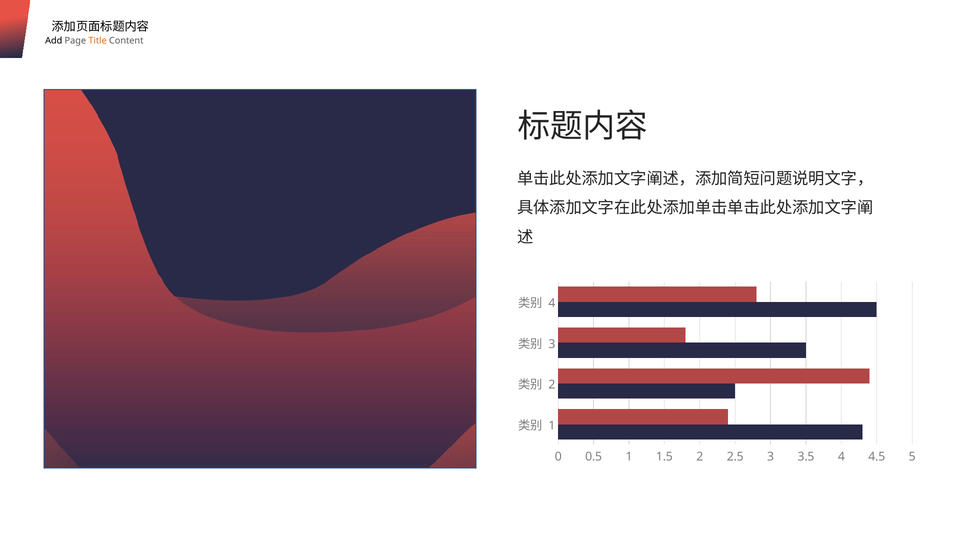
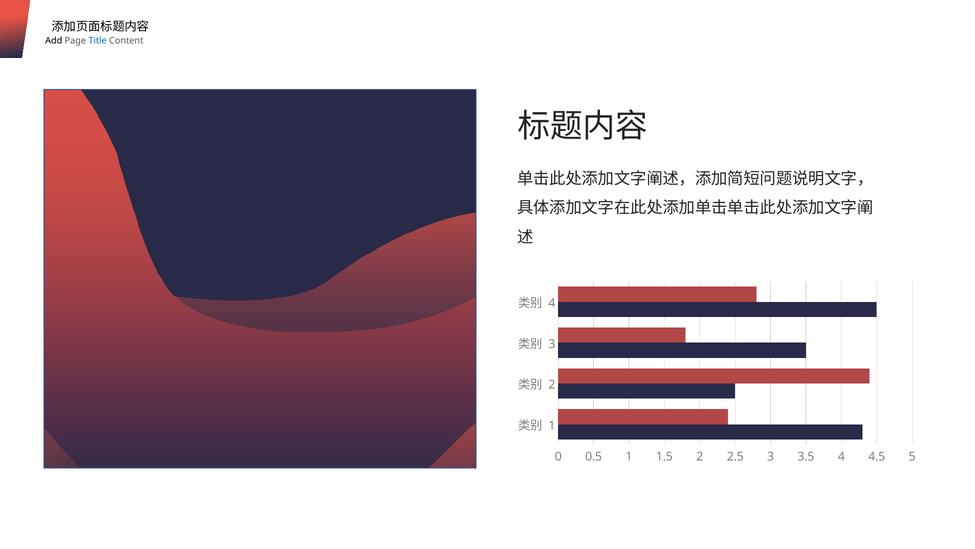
Title colour: orange -> blue
